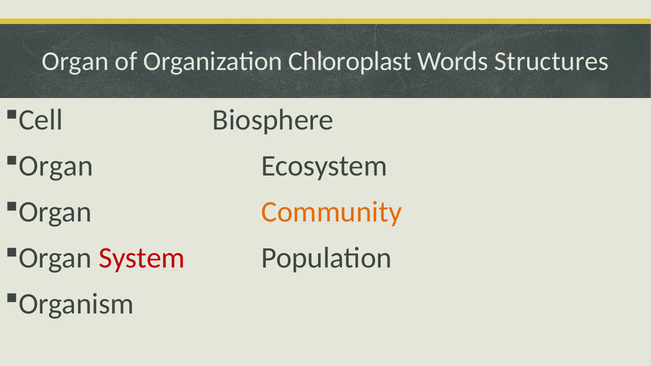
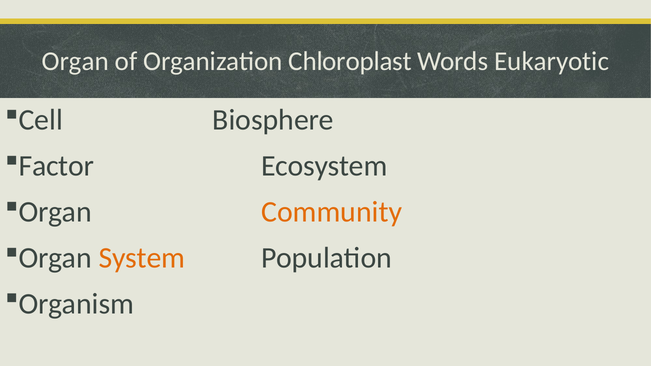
Structures: Structures -> Eukaryotic
Organ at (56, 166): Organ -> Factor
System colour: red -> orange
